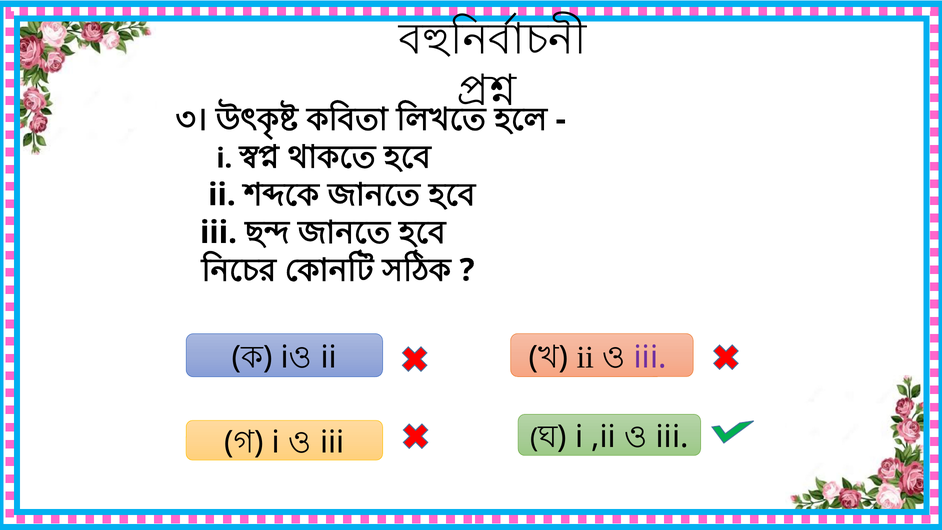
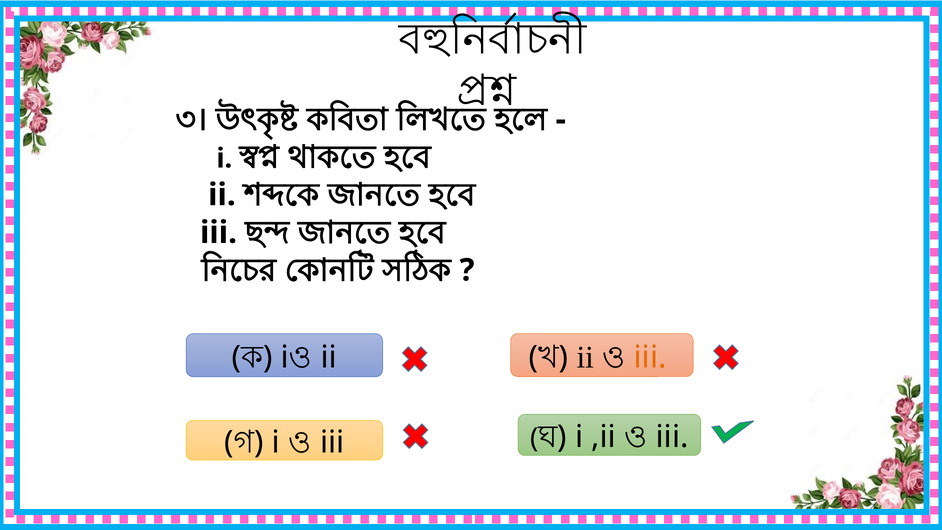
iii at (650, 357) colour: purple -> orange
